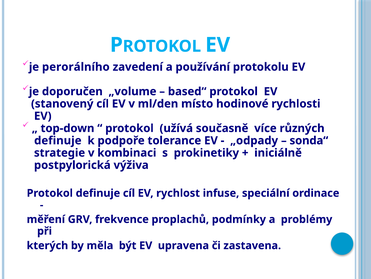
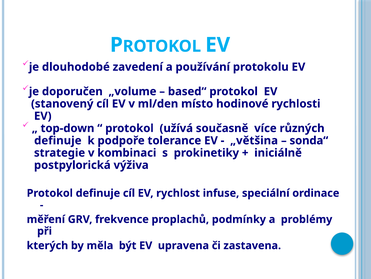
perorálního: perorálního -> dlouhodobé
„odpady: „odpady -> „většina
